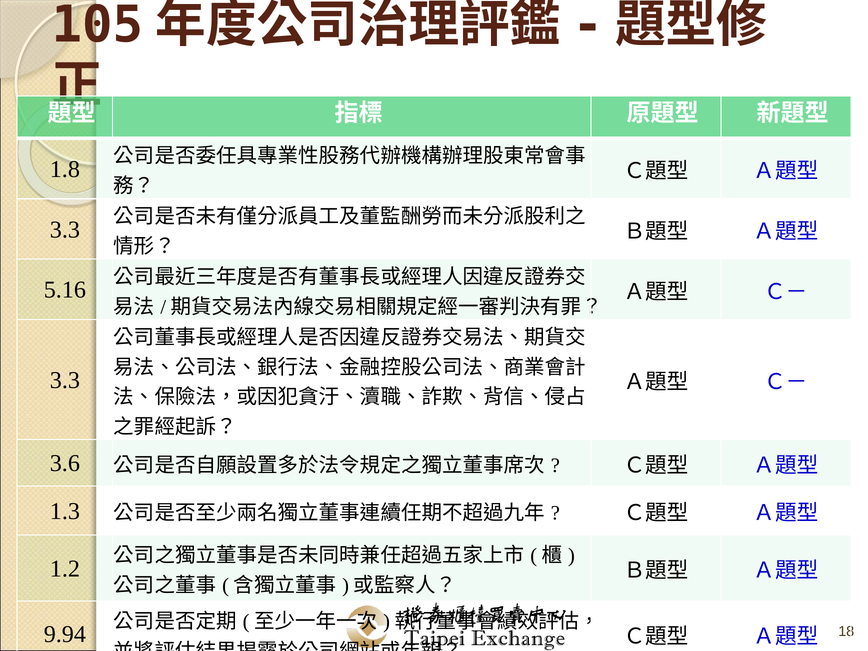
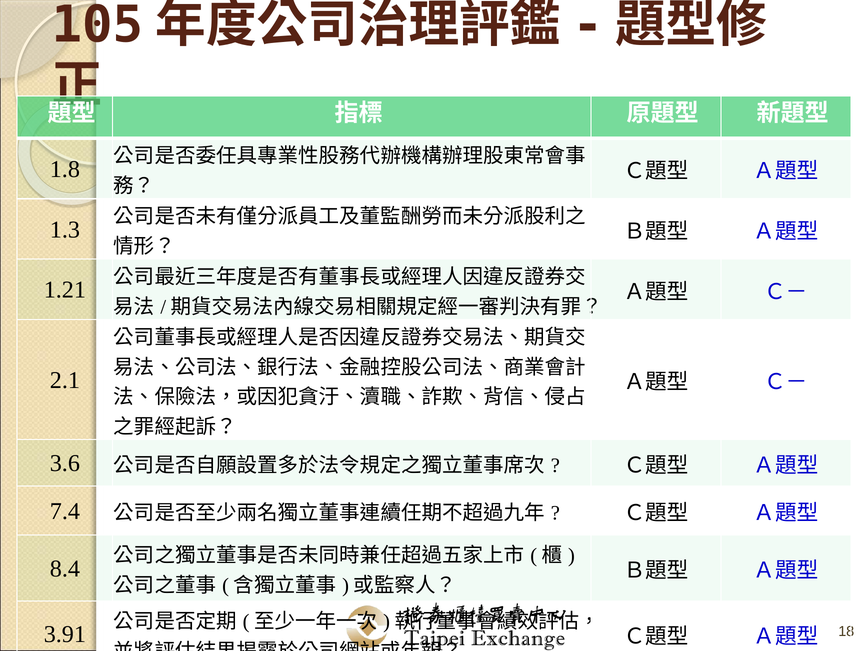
3.3 at (65, 230): 3.3 -> 1.3
5.16: 5.16 -> 1.21
3.3 at (65, 380): 3.3 -> 2.1
1.3: 1.3 -> 7.4
1.2: 1.2 -> 8.4
9.94: 9.94 -> 3.91
